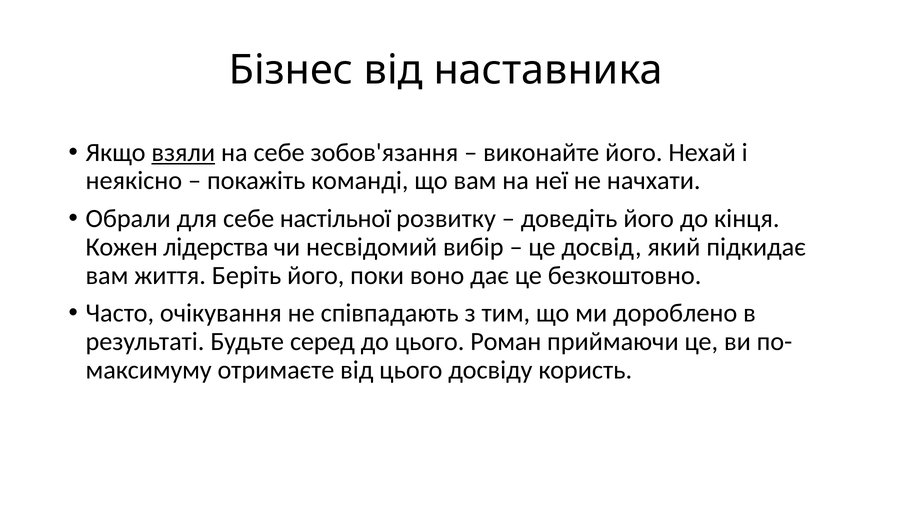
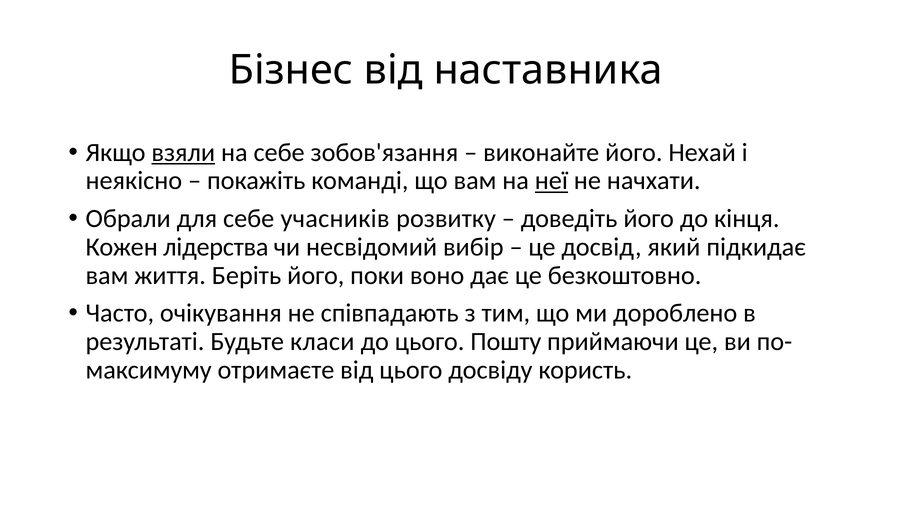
неї underline: none -> present
настільної: настільної -> учасників
серед: серед -> класи
Роман: Роман -> Пошту
